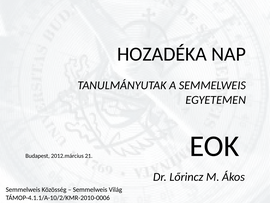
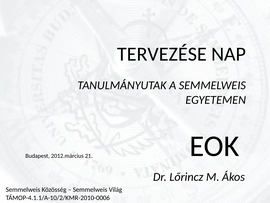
HOZADÉKA: HOZADÉKA -> TERVEZÉSE
